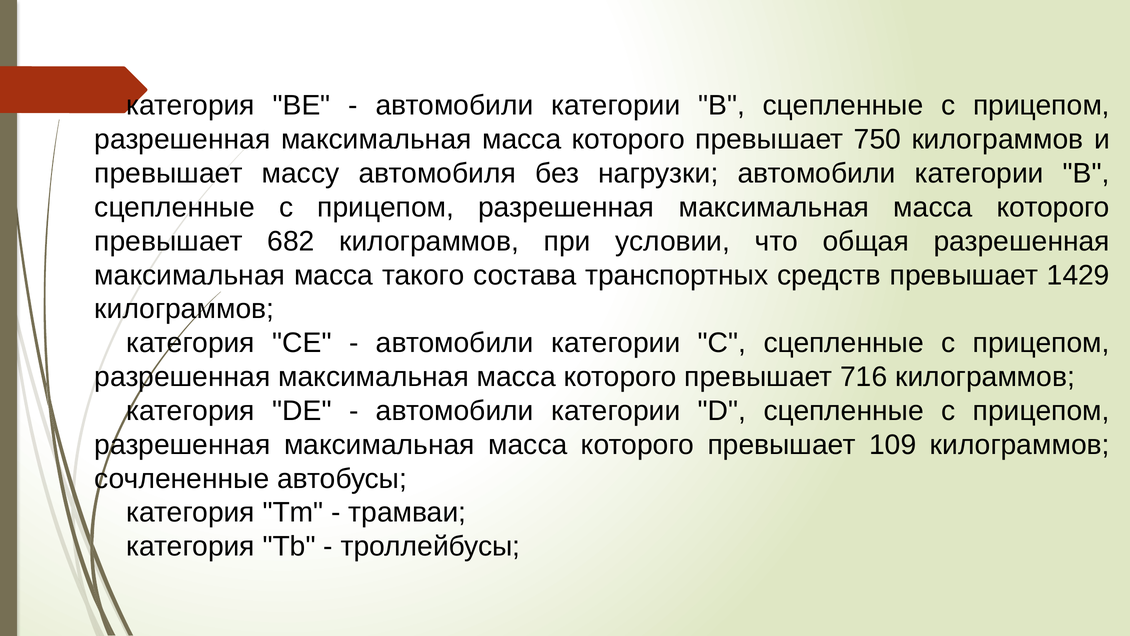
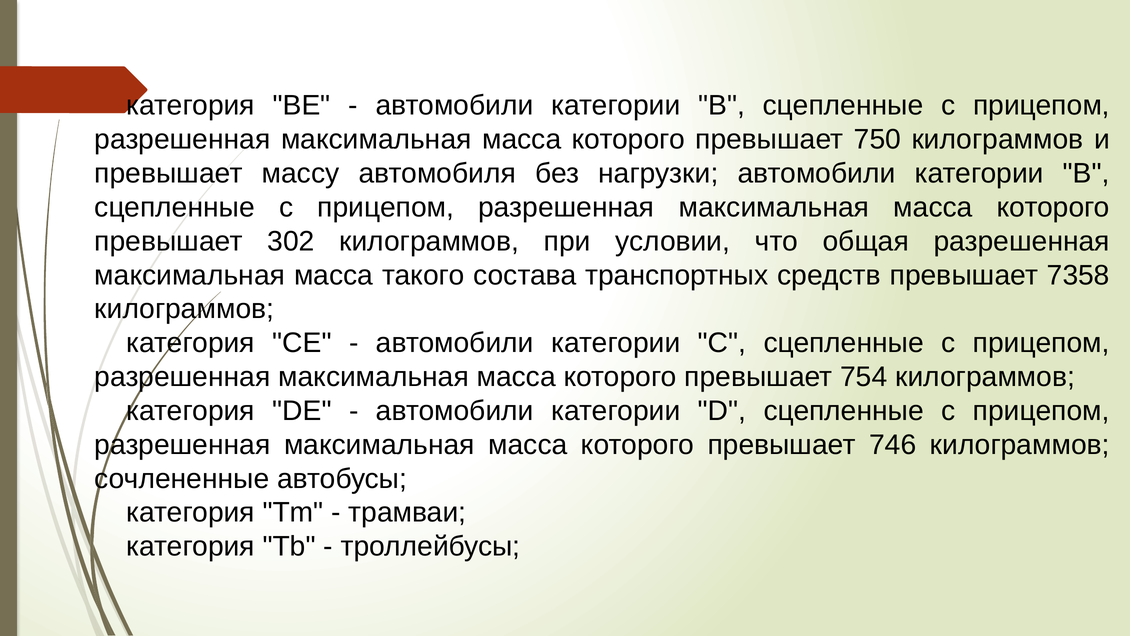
682: 682 -> 302
1429: 1429 -> 7358
716: 716 -> 754
109: 109 -> 746
